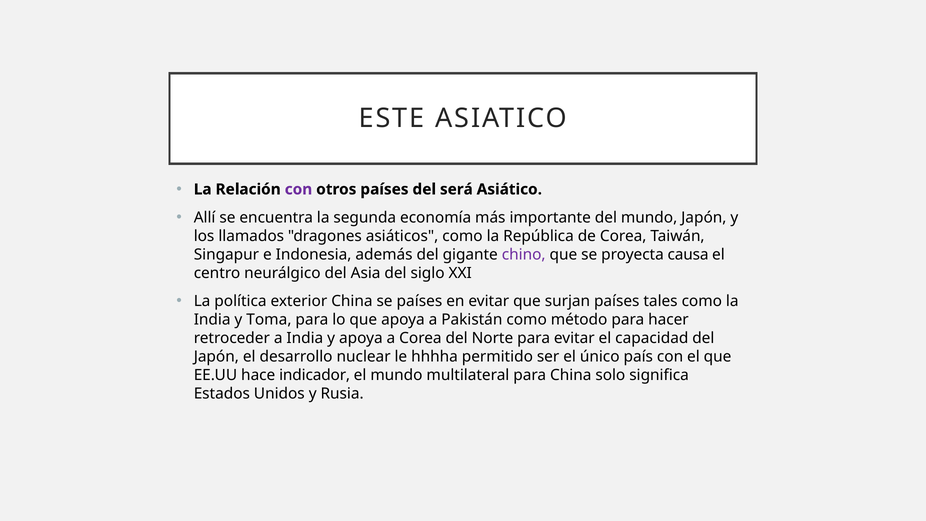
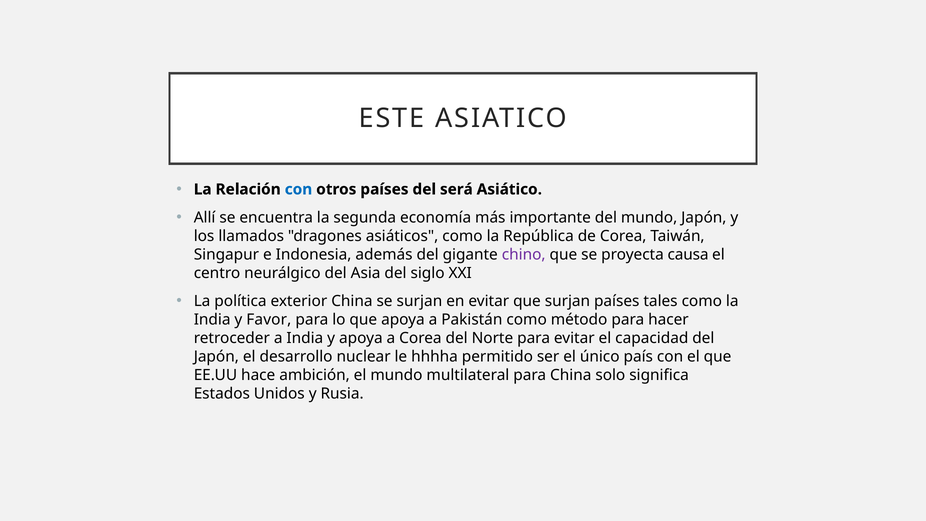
con at (298, 189) colour: purple -> blue
se países: países -> surjan
Toma: Toma -> Favor
indicador: indicador -> ambición
